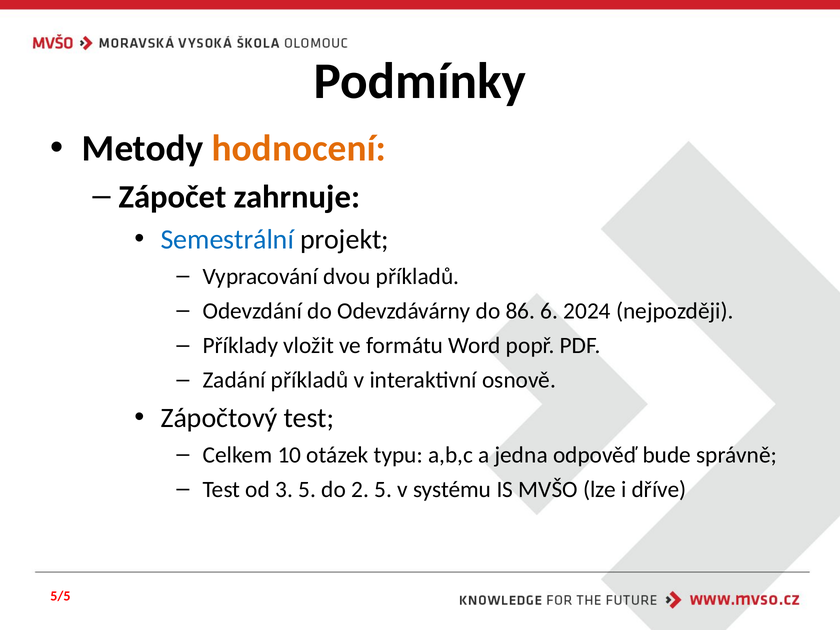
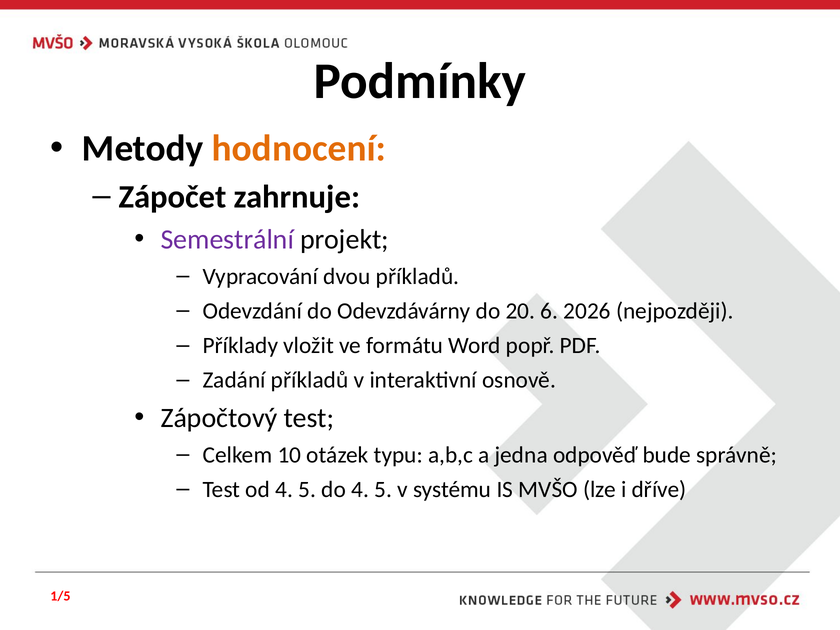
Semestrální colour: blue -> purple
86: 86 -> 20
2024: 2024 -> 2026
od 3: 3 -> 4
do 2: 2 -> 4
5/5: 5/5 -> 1/5
